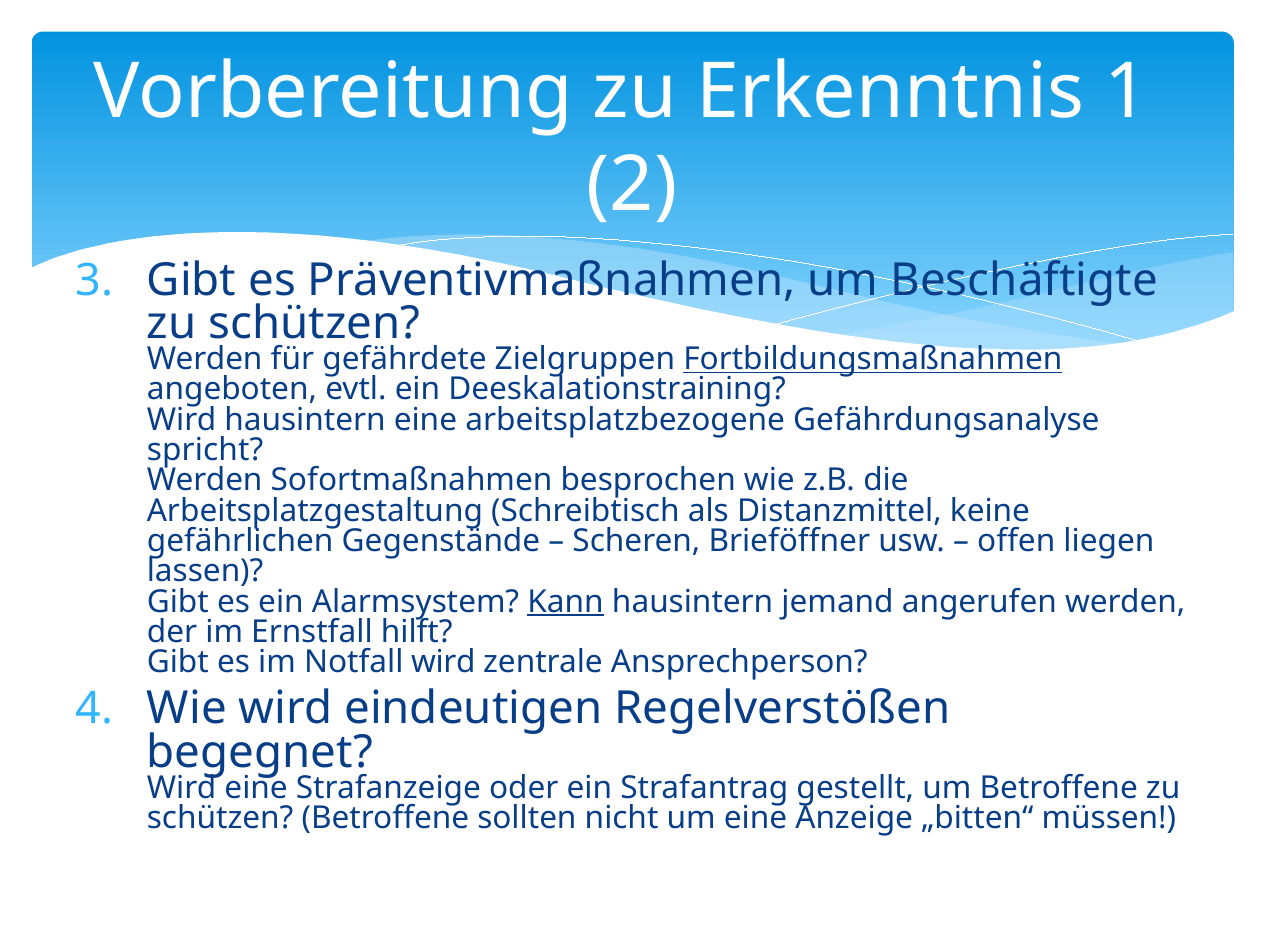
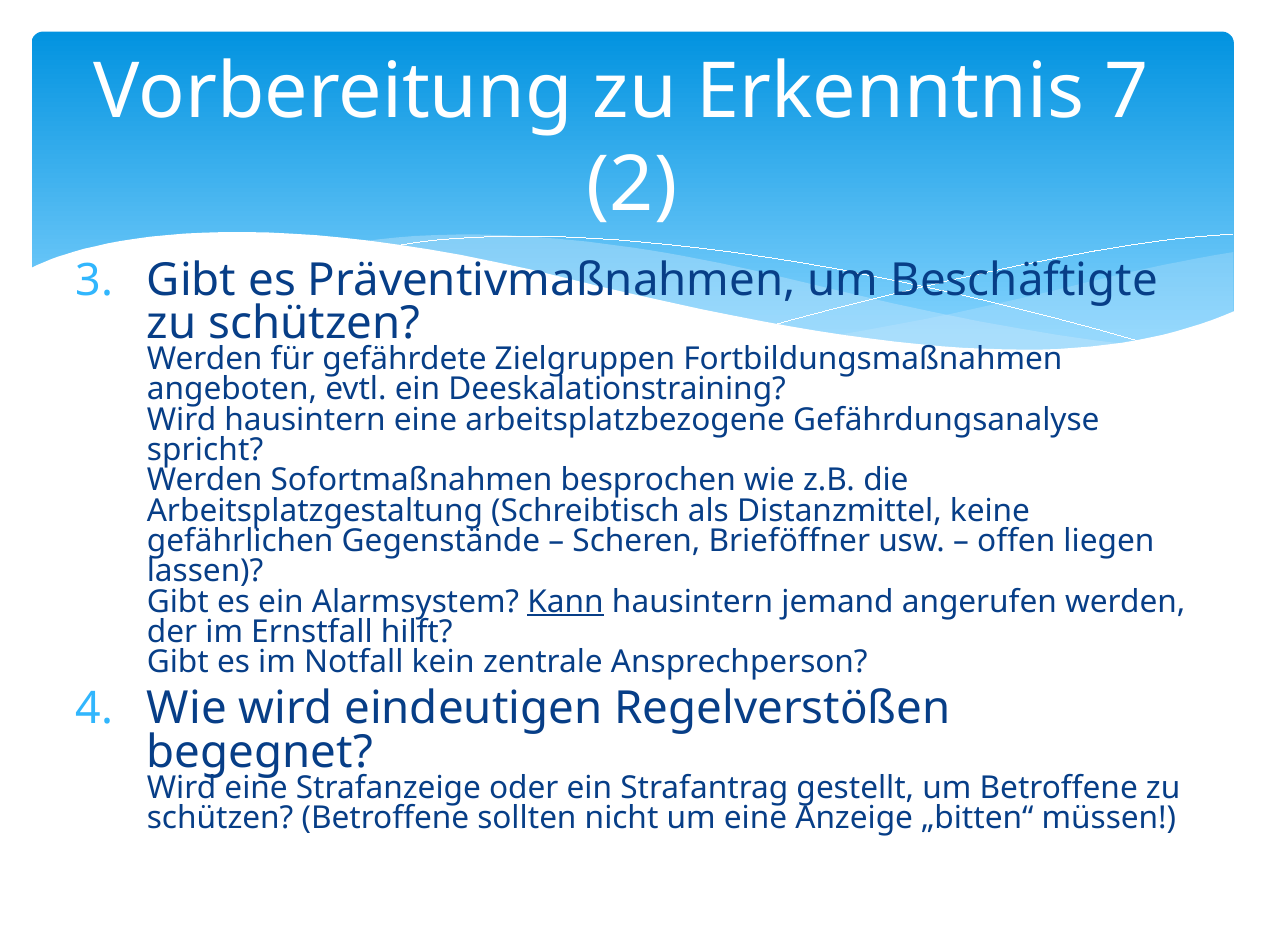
1: 1 -> 7
Fortbildungsmaßnahmen underline: present -> none
Notfall wird: wird -> kein
